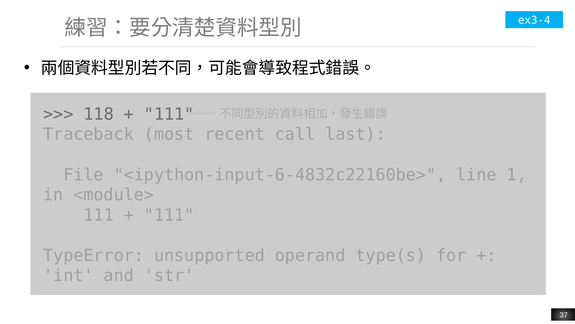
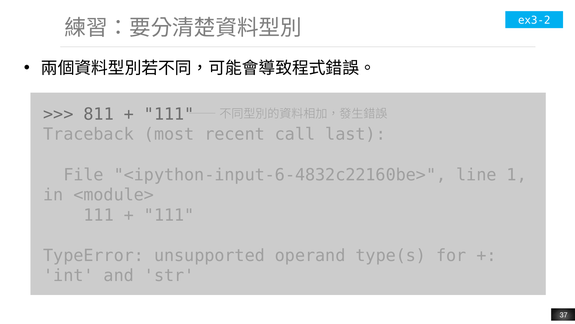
ex3-4: ex3-4 -> ex3-2
118: 118 -> 811
